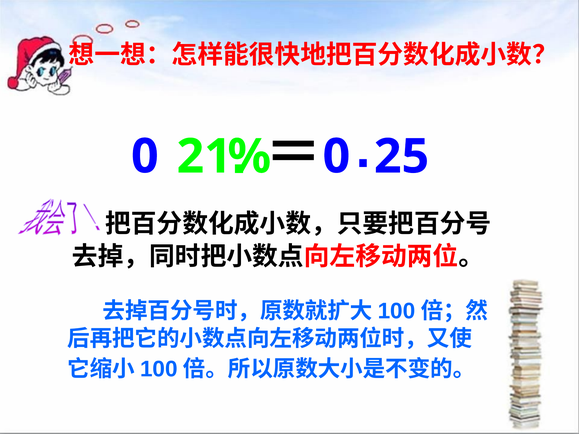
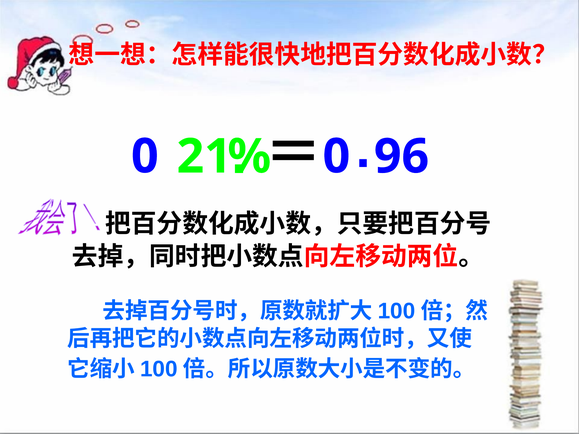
25: 25 -> 96
